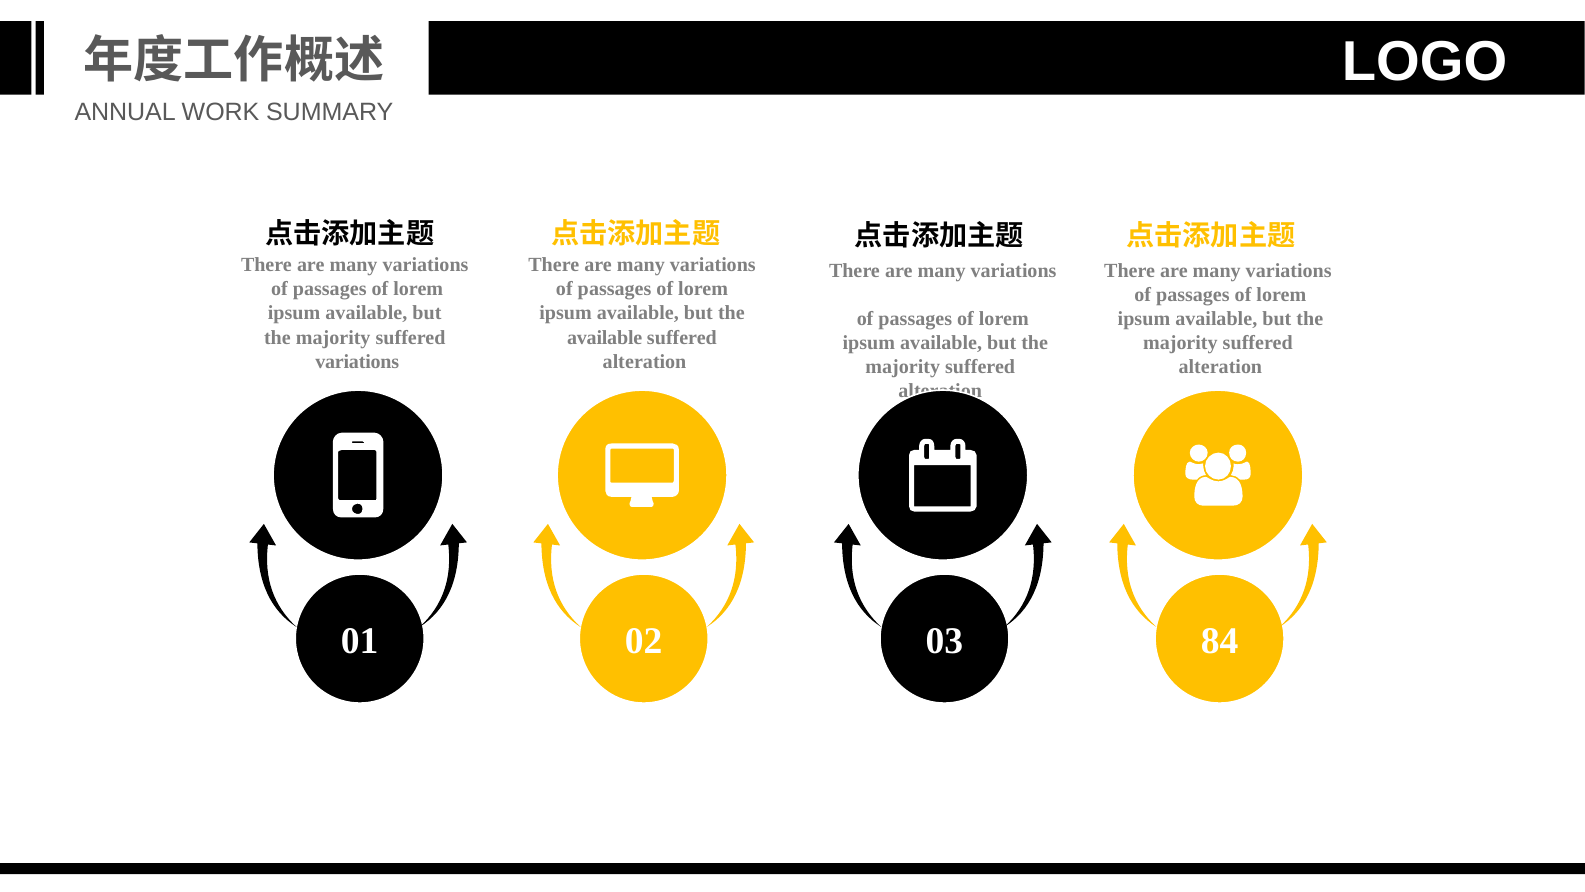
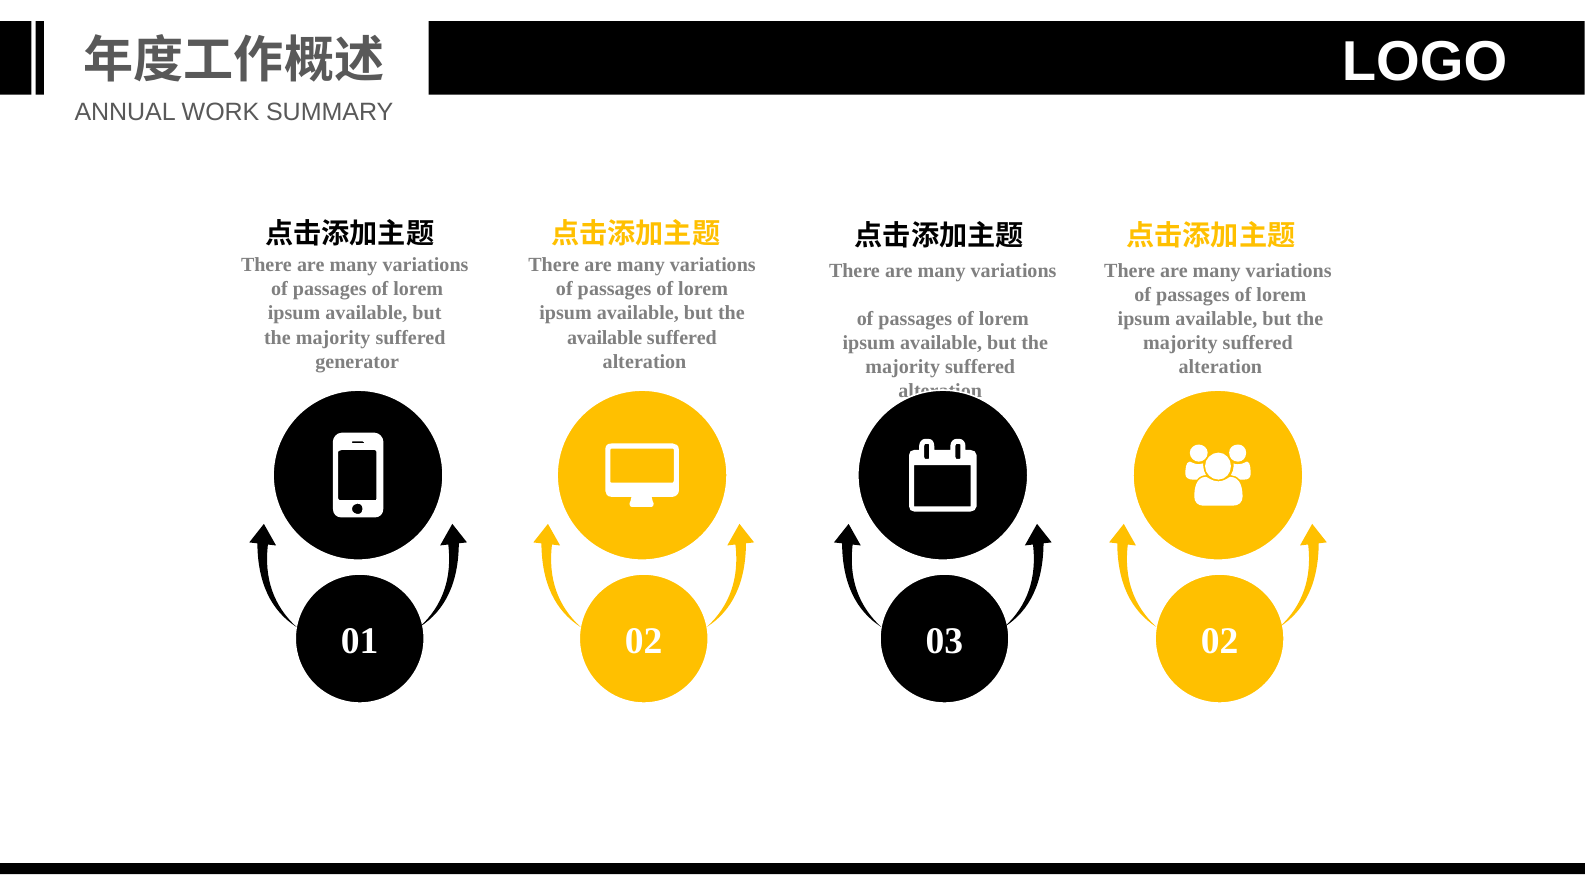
variations at (357, 361): variations -> generator
03 84: 84 -> 02
